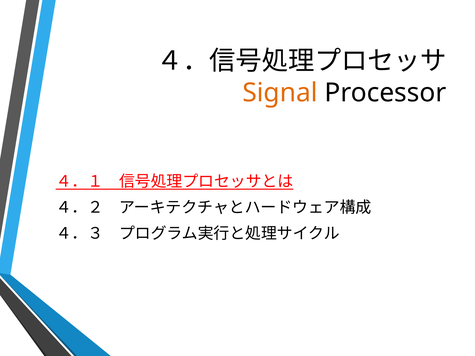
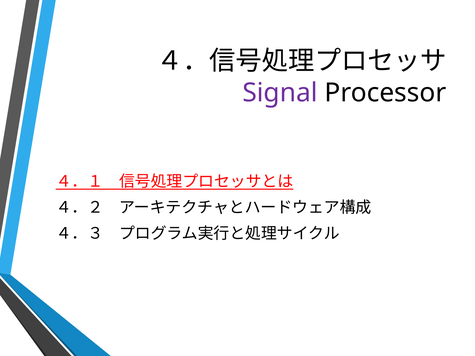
Signal colour: orange -> purple
